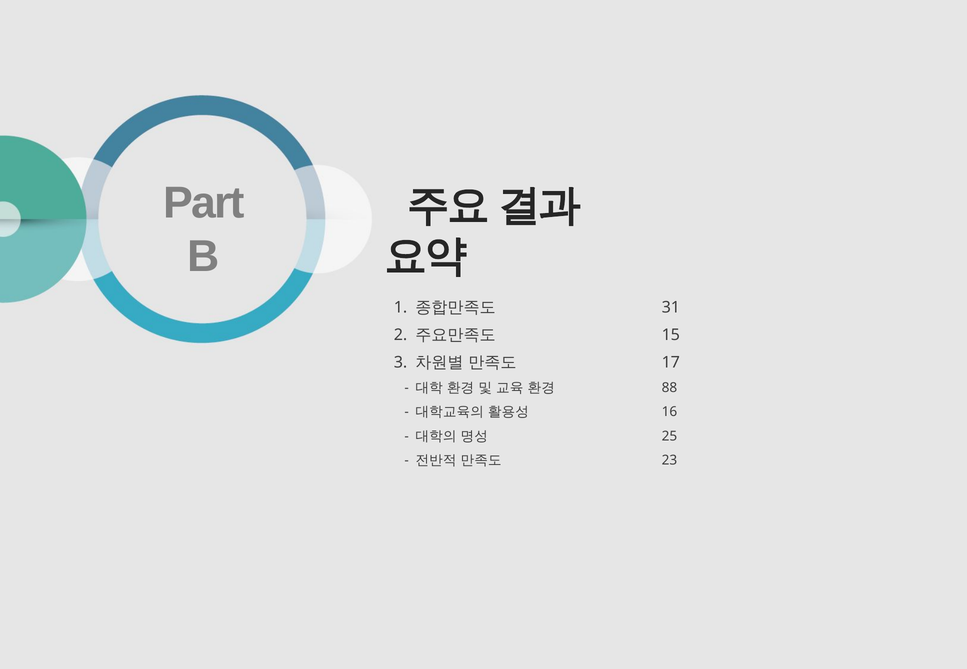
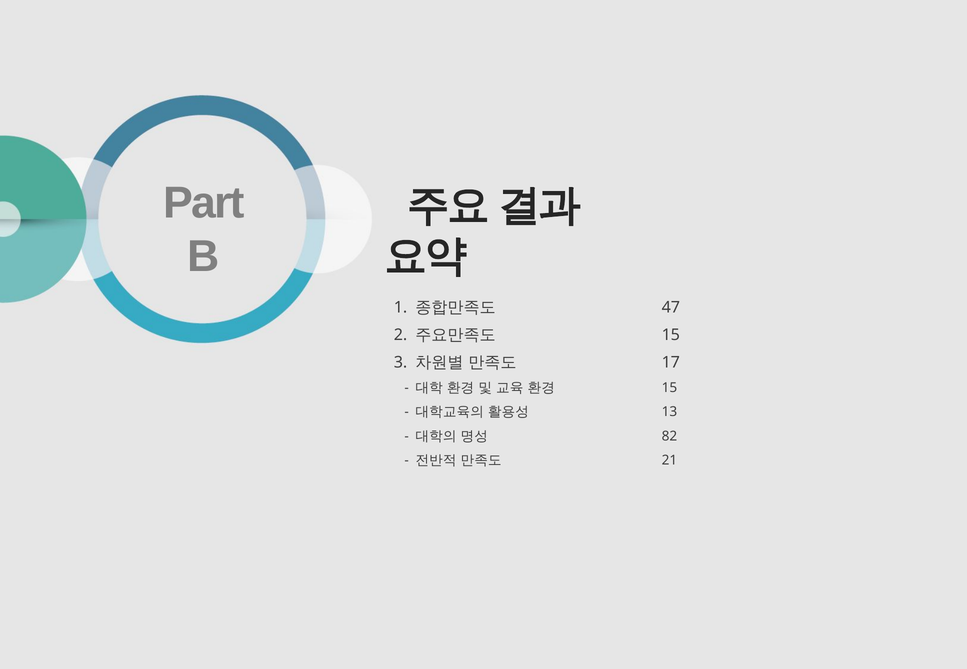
31: 31 -> 47
88 at (669, 388): 88 -> 15
16: 16 -> 13
25: 25 -> 82
23: 23 -> 21
